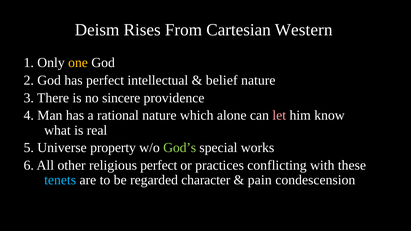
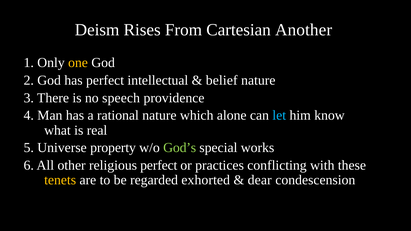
Western: Western -> Another
sincere: sincere -> speech
let colour: pink -> light blue
tenets colour: light blue -> yellow
character: character -> exhorted
pain: pain -> dear
